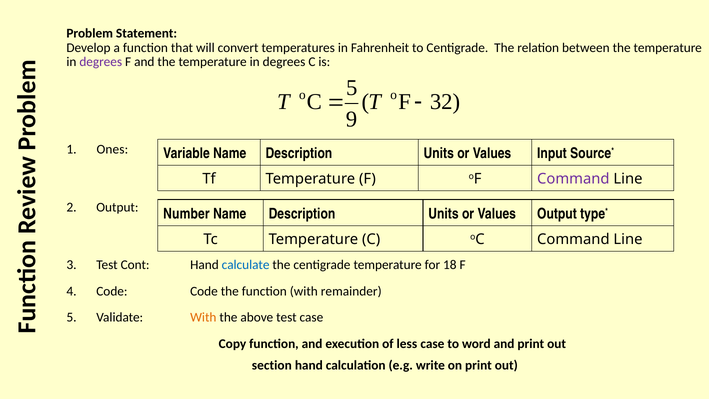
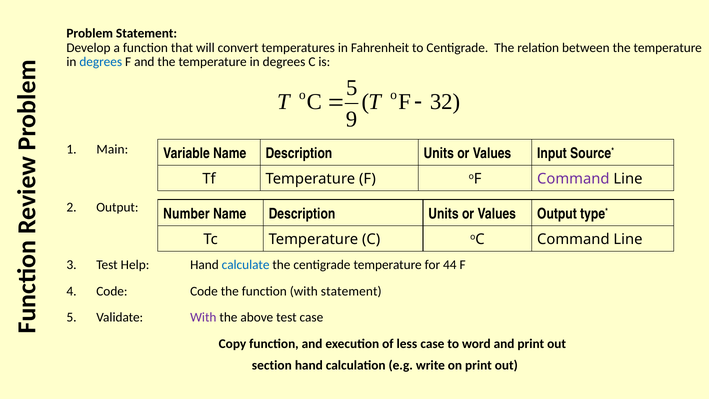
degrees at (101, 62) colour: purple -> blue
Ones: Ones -> Main
Cont: Cont -> Help
18: 18 -> 44
with remainder: remainder -> statement
With at (203, 317) colour: orange -> purple
